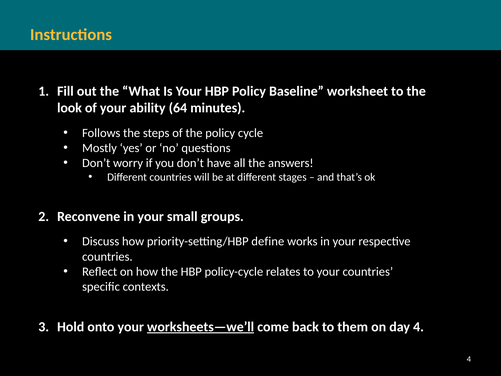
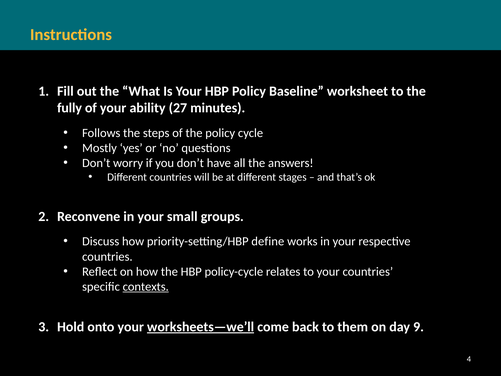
look: look -> fully
64: 64 -> 27
contexts underline: none -> present
day 4: 4 -> 9
